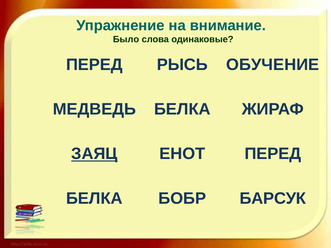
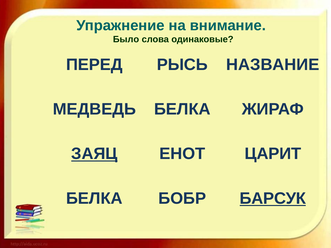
ОБУЧЕНИЕ: ОБУЧЕНИЕ -> НАЗВАНИЕ
ЕНОТ ПЕРЕД: ПЕРЕД -> ЦАРИТ
БАРСУК underline: none -> present
